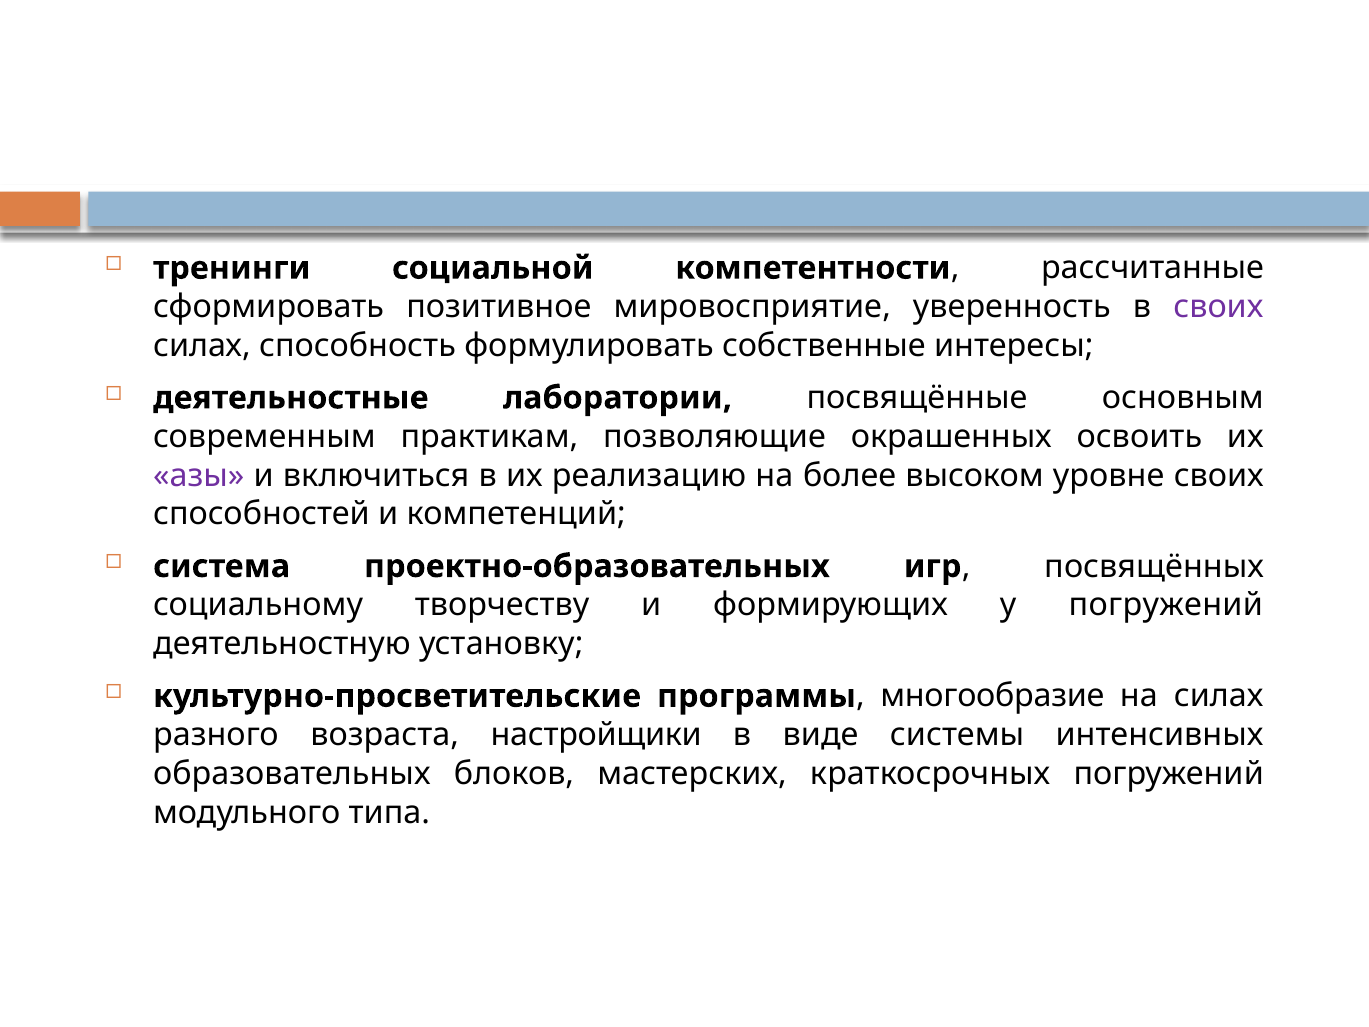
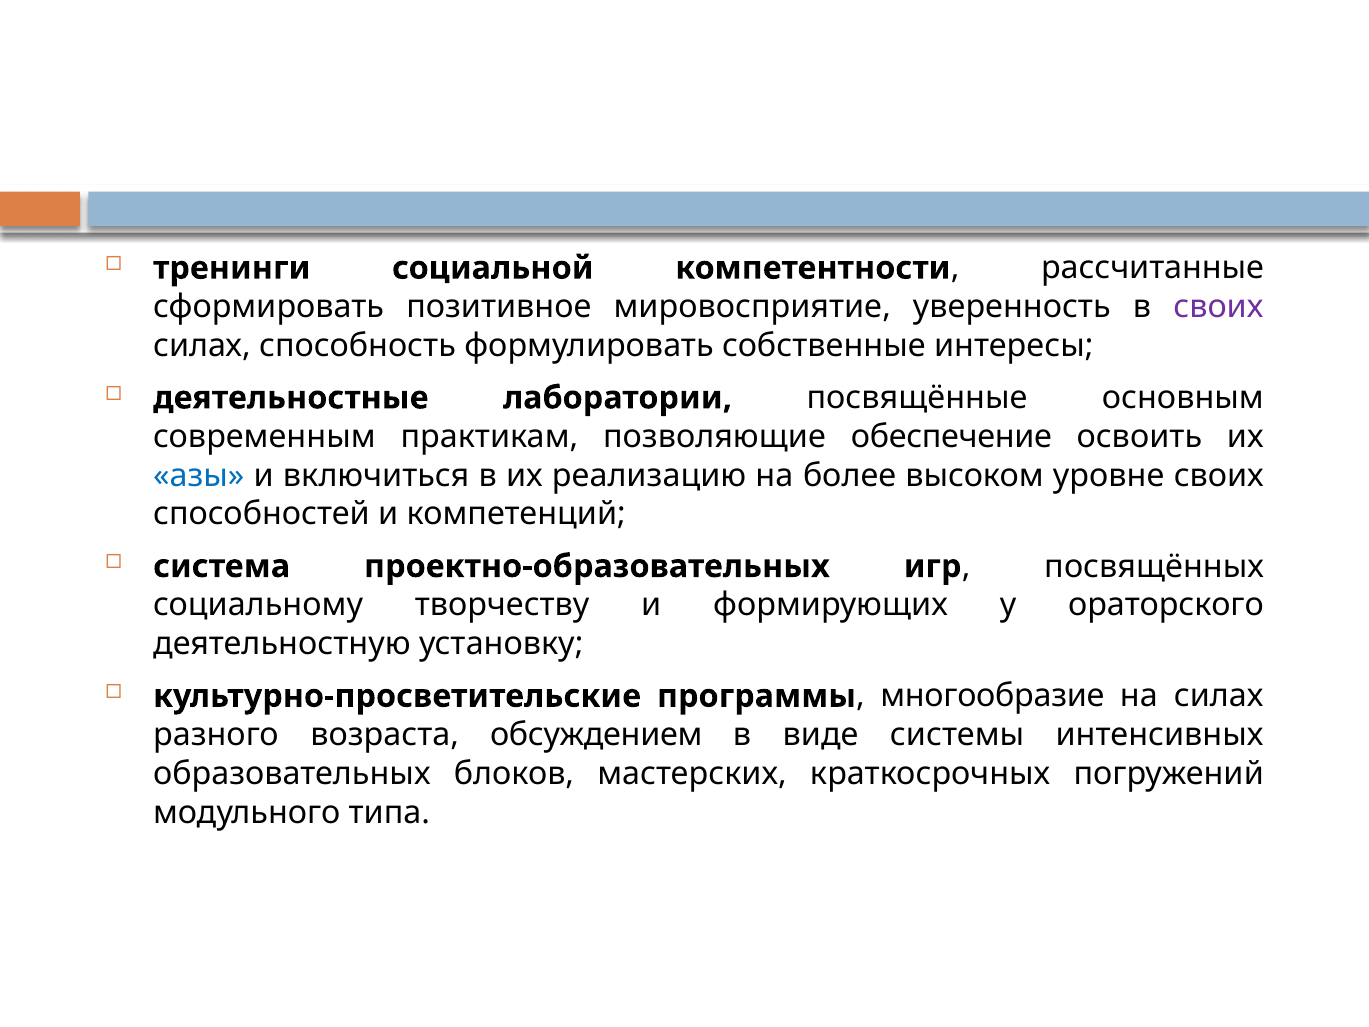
окрашенных: окрашенных -> обеспечение
азы colour: purple -> blue
у погружений: погружений -> ораторского
настройщики: настройщики -> обсуждением
